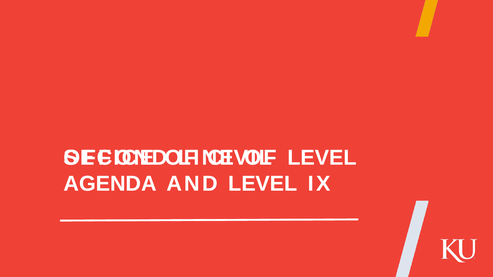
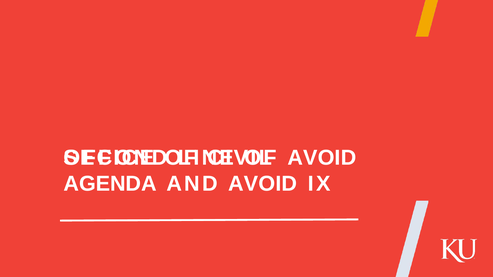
LEVEL at (322, 158): LEVEL -> AVOID
AND LEVEL: LEVEL -> AVOID
